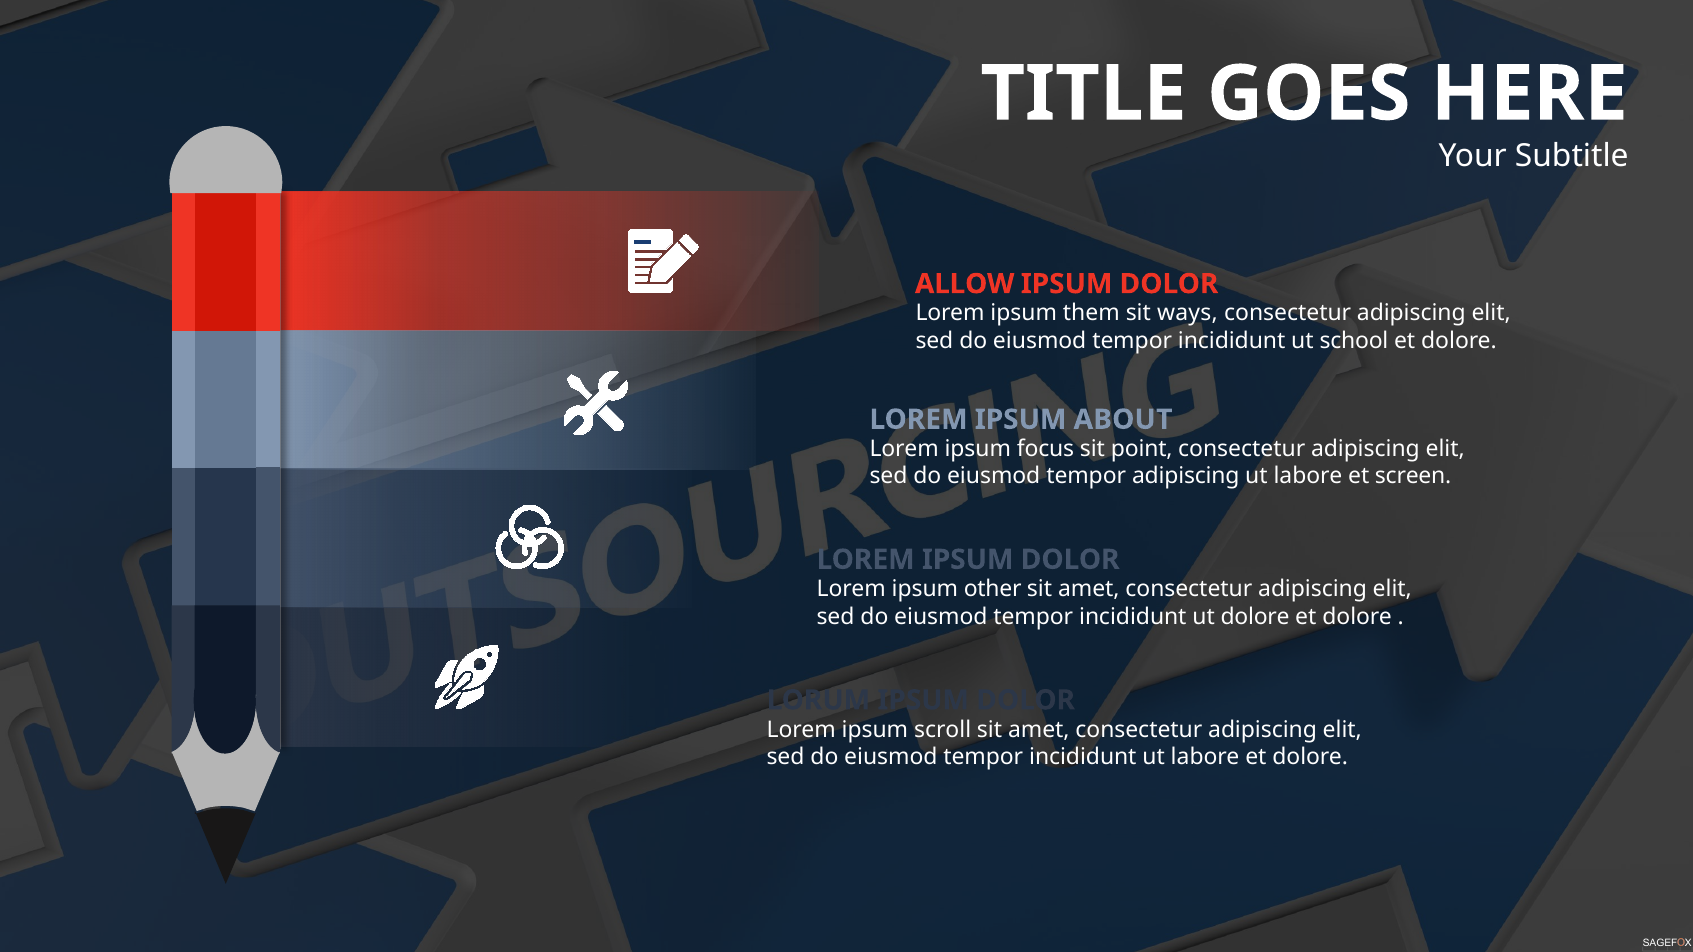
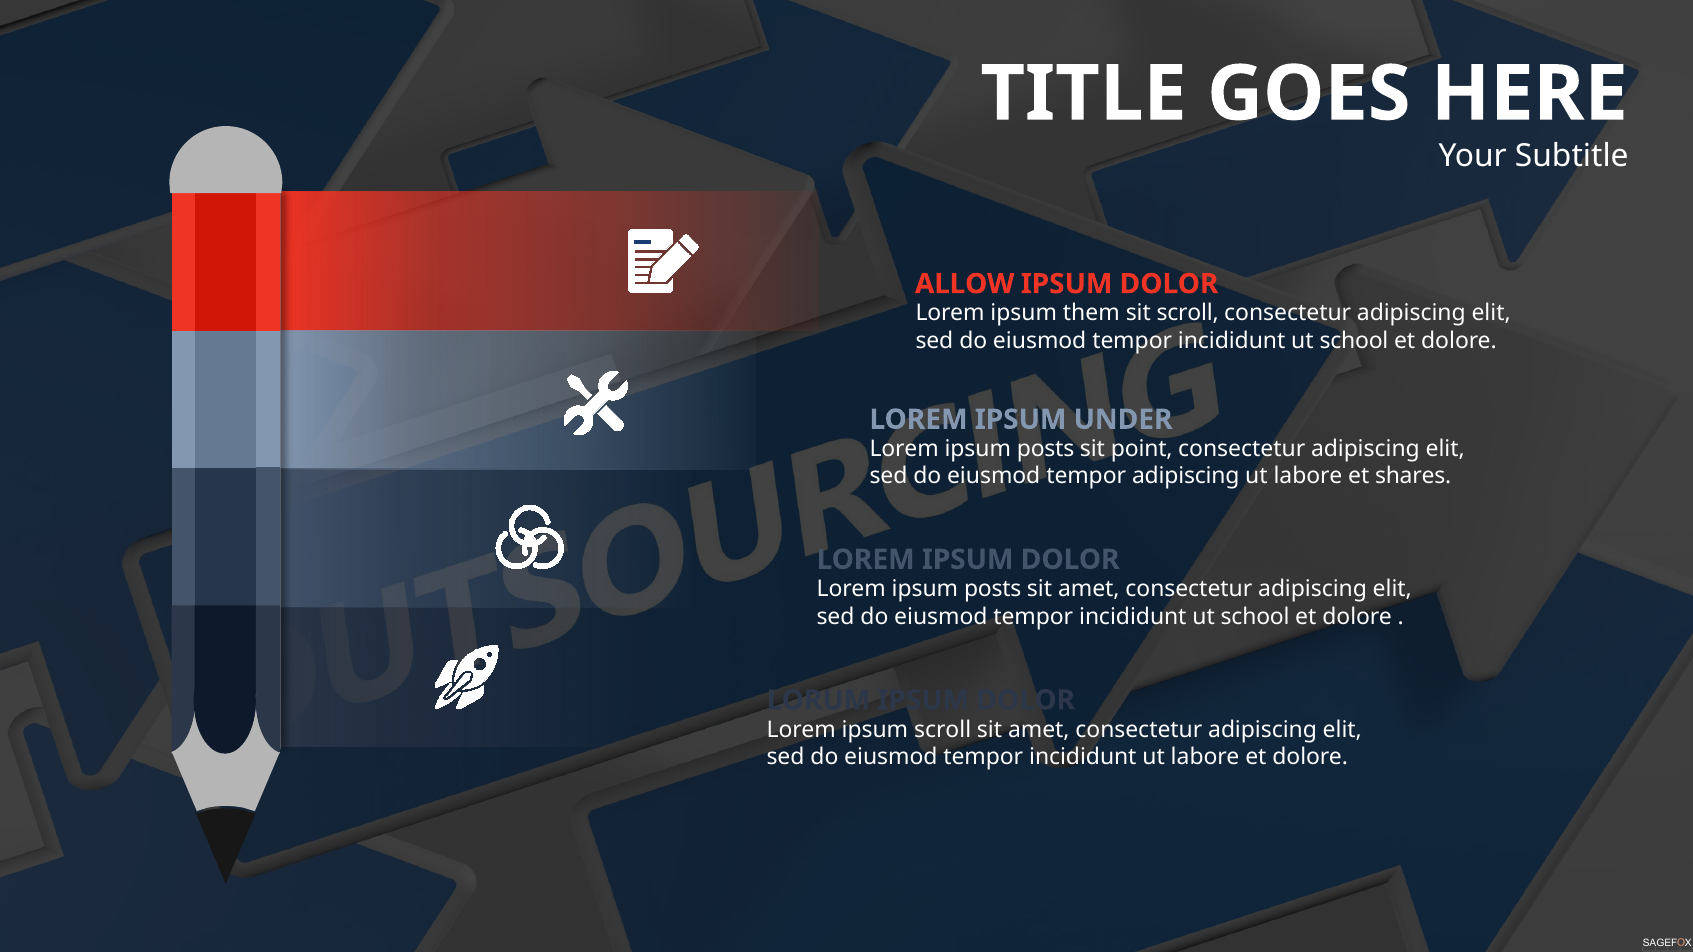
sit ways: ways -> scroll
ABOUT: ABOUT -> UNDER
focus at (1046, 449): focus -> posts
screen: screen -> shares
other at (993, 589): other -> posts
dolore at (1255, 617): dolore -> school
